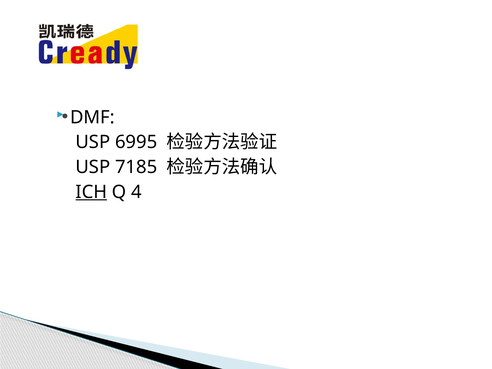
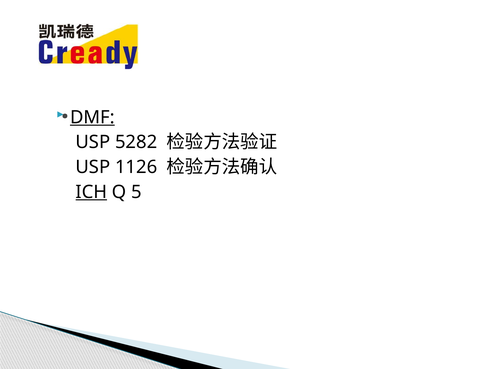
DMF underline: none -> present
6995: 6995 -> 5282
7185: 7185 -> 1126
4: 4 -> 5
